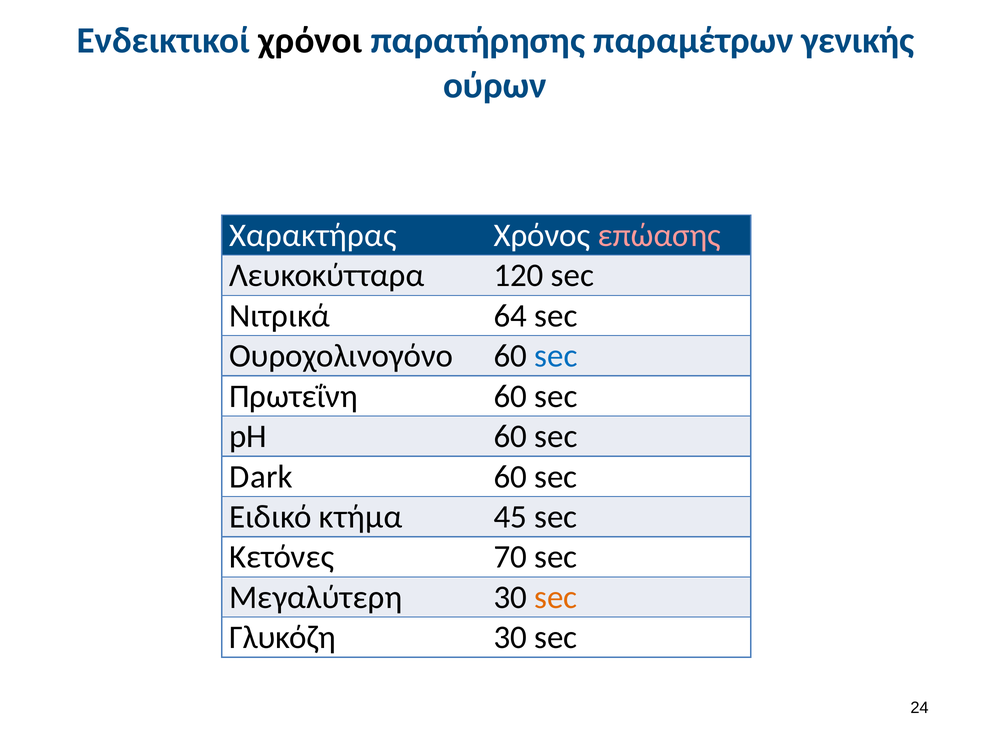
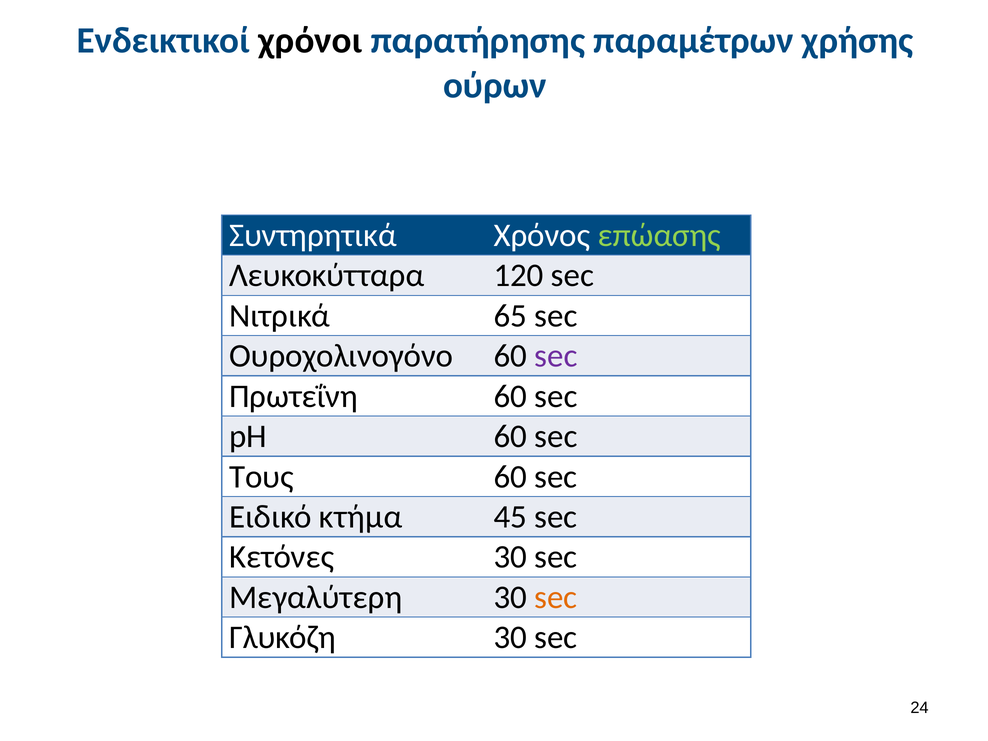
γενικής: γενικής -> χρήσης
Χαρακτήρας: Χαρακτήρας -> Συντηρητικά
επώασης colour: pink -> light green
64: 64 -> 65
sec at (556, 356) colour: blue -> purple
Dark: Dark -> Τους
Κετόνες 70: 70 -> 30
